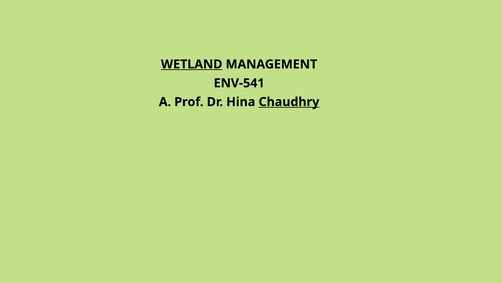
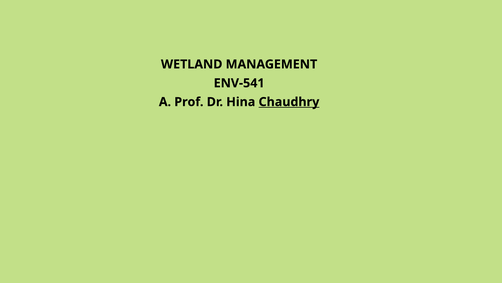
WETLAND underline: present -> none
